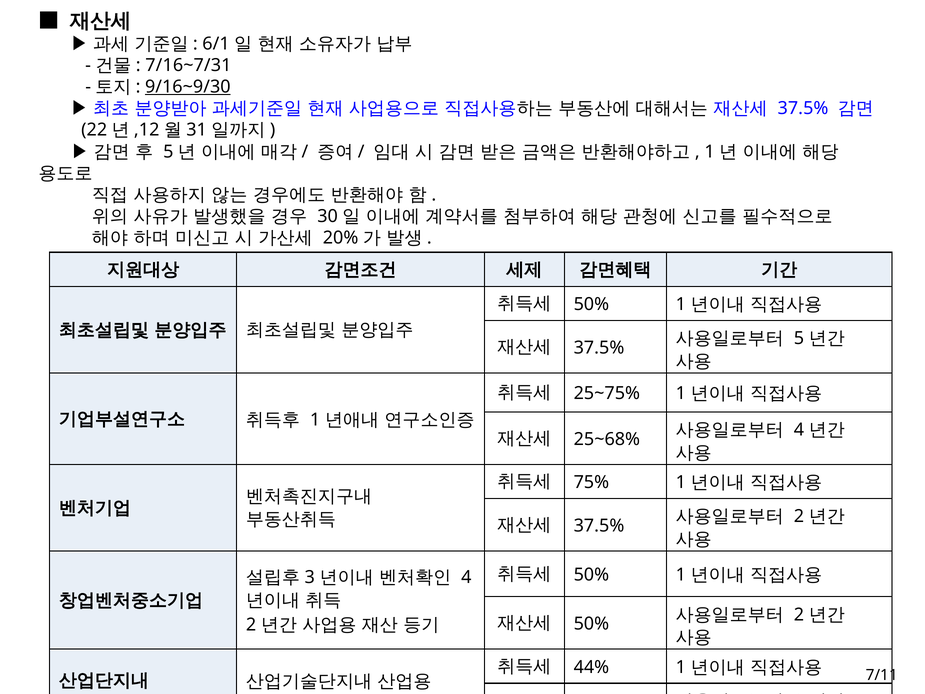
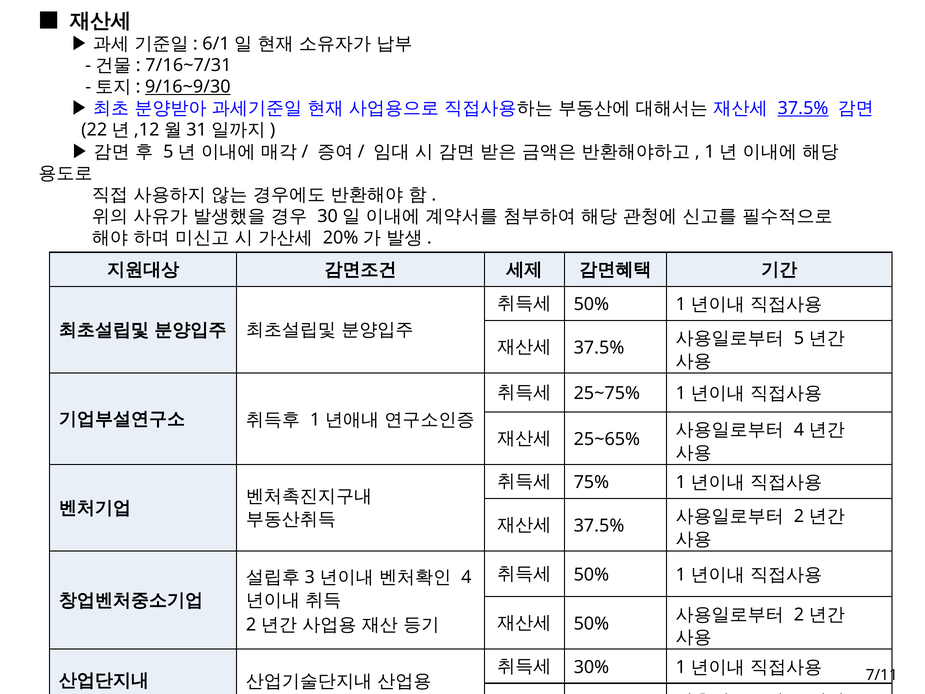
37.5% at (803, 108) underline: none -> present
25~68%: 25~68% -> 25~65%
44%: 44% -> 30%
